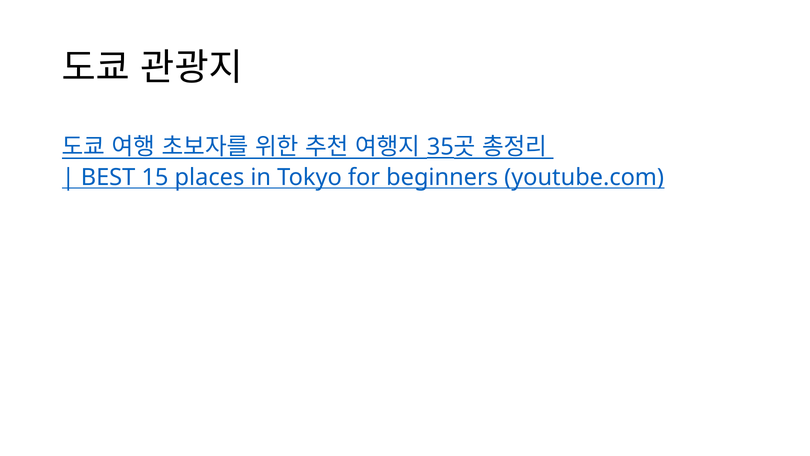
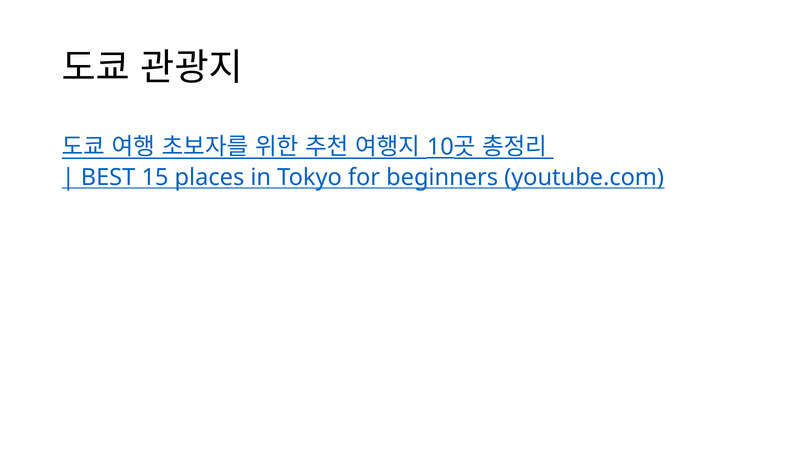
35: 35 -> 10
